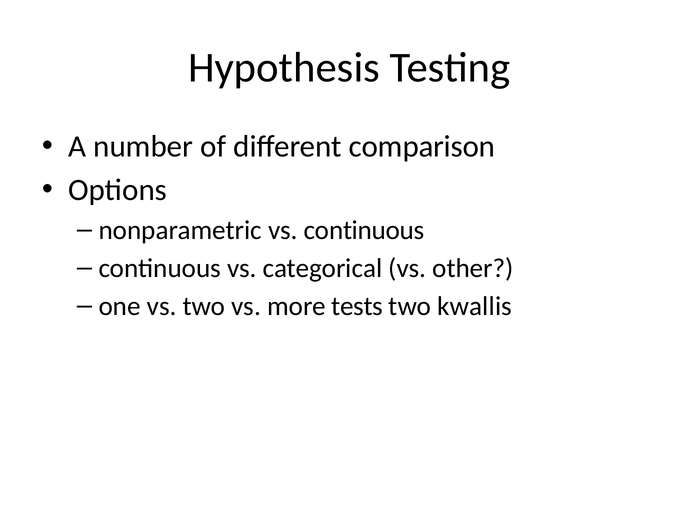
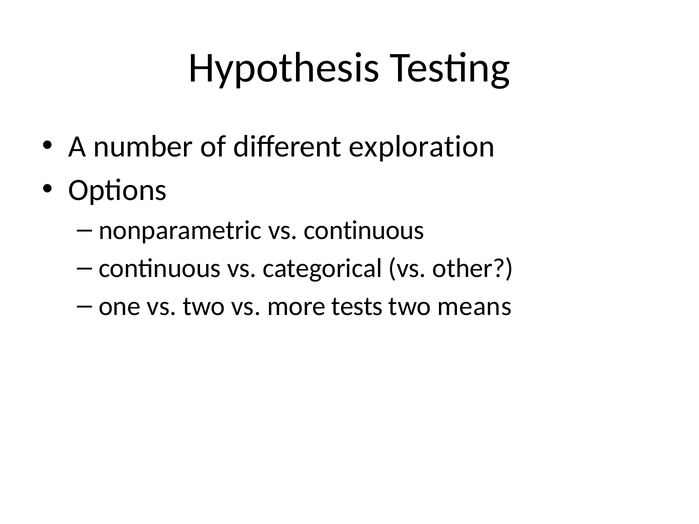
comparison: comparison -> exploration
kwallis: kwallis -> means
